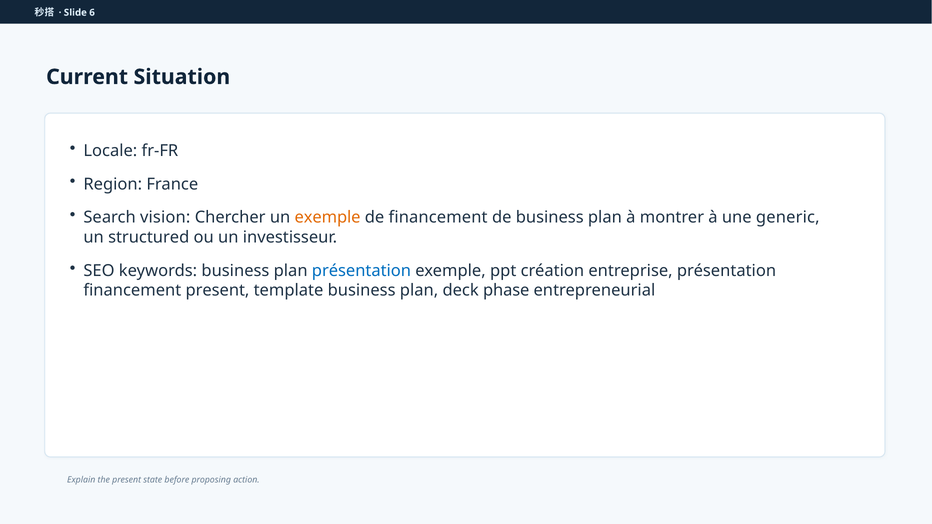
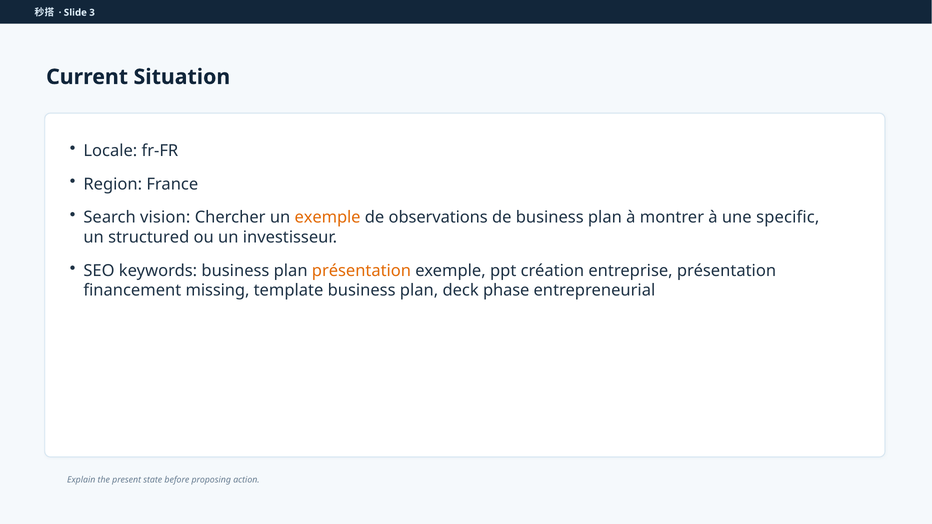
6: 6 -> 3
de financement: financement -> observations
generic: generic -> specific
présentation at (361, 271) colour: blue -> orange
financement present: present -> missing
